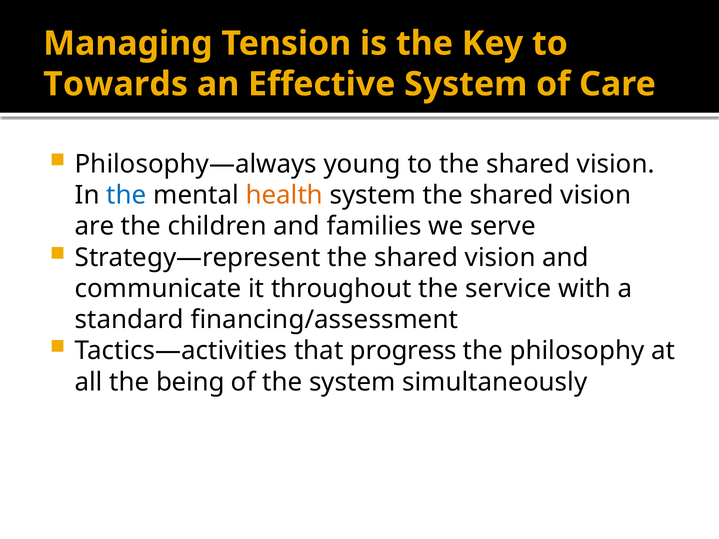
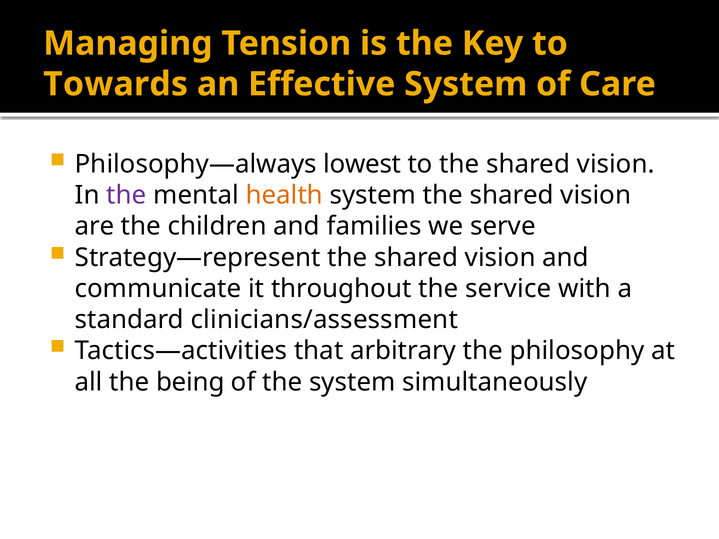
young: young -> lowest
the at (126, 195) colour: blue -> purple
financing/assessment: financing/assessment -> clinicians/assessment
progress: progress -> arbitrary
